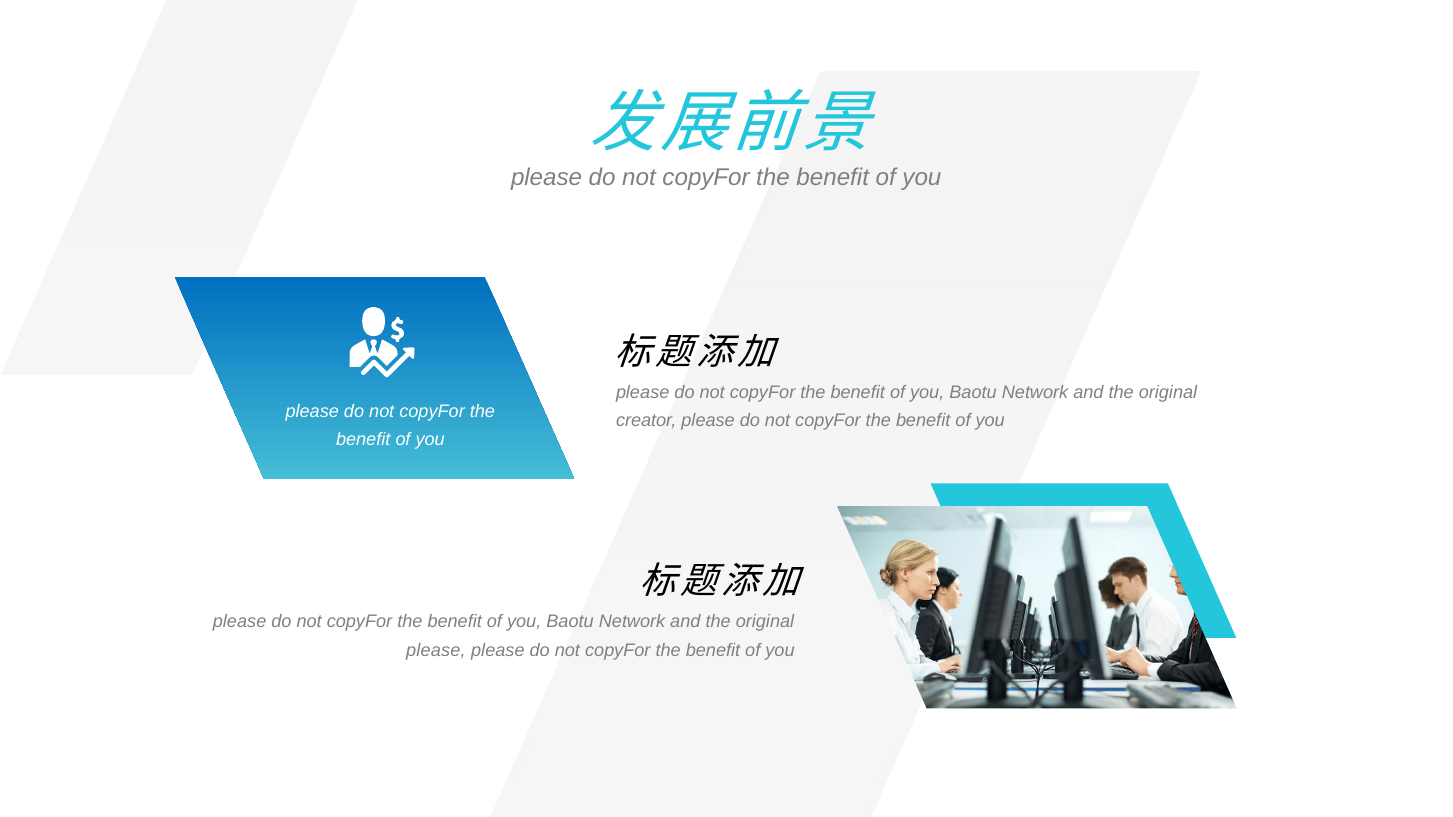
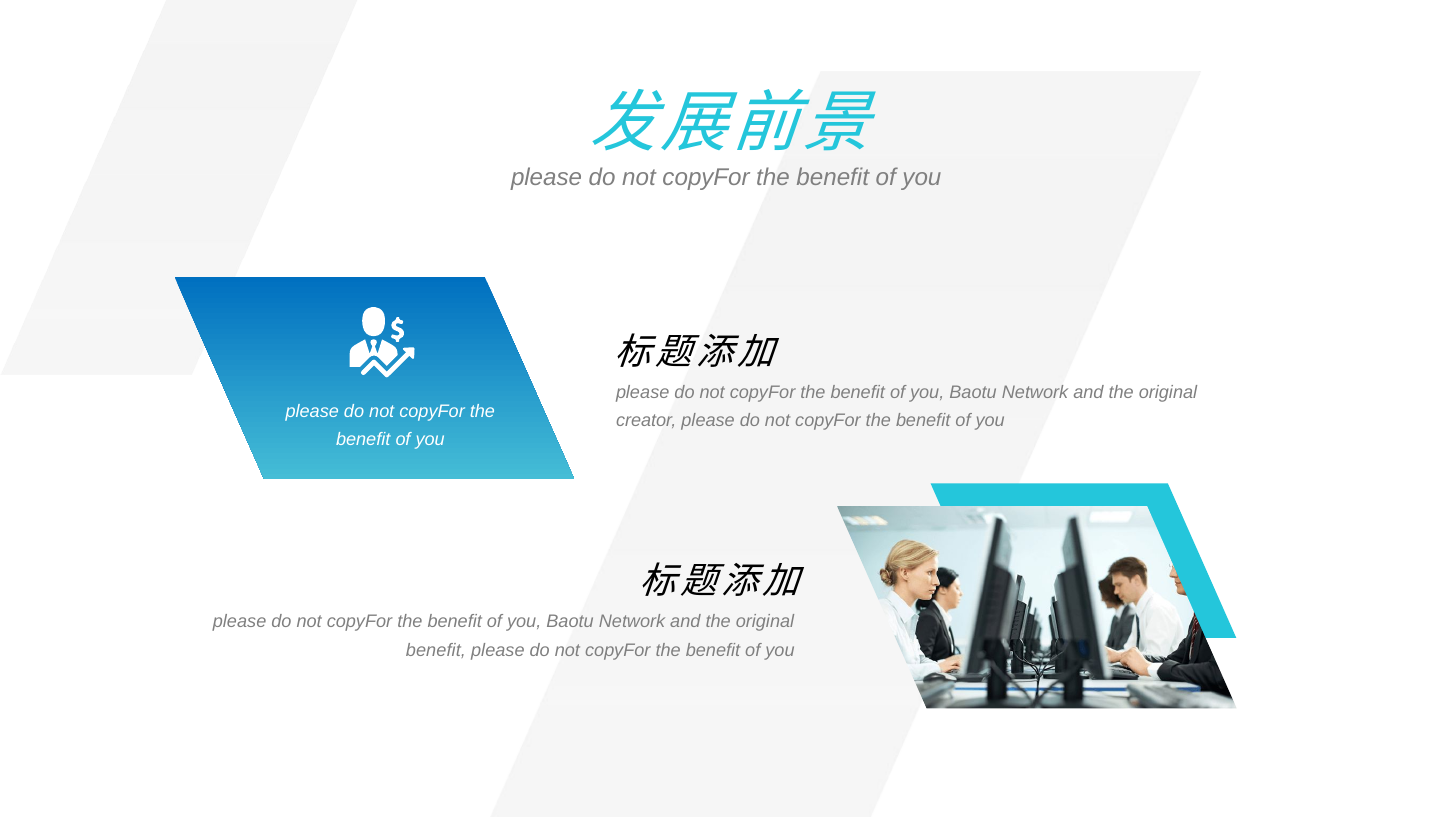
please at (436, 650): please -> benefit
